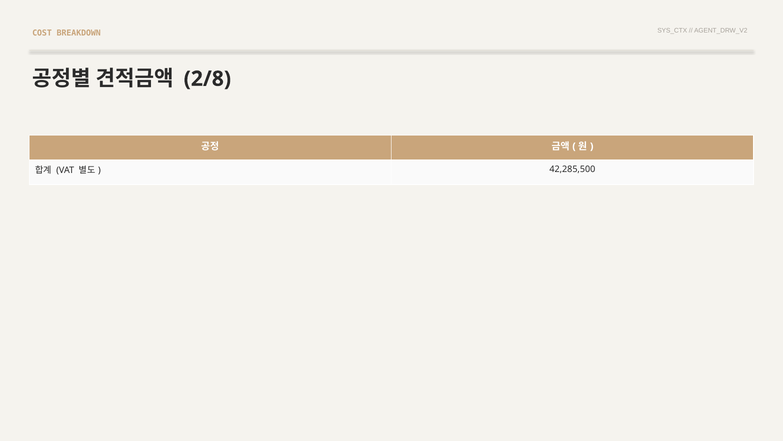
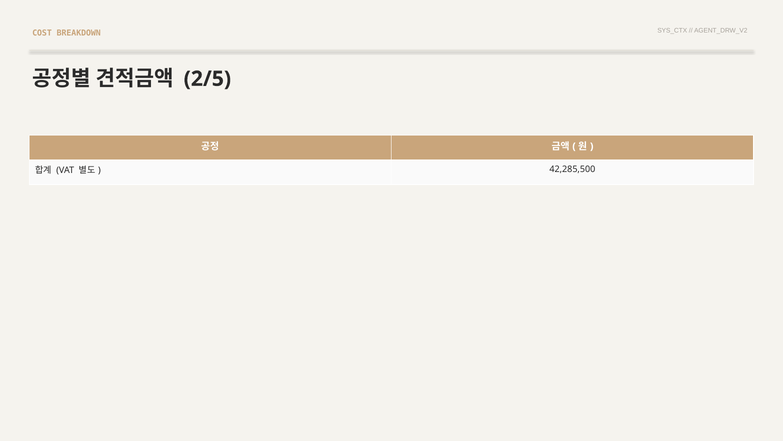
2/8: 2/8 -> 2/5
